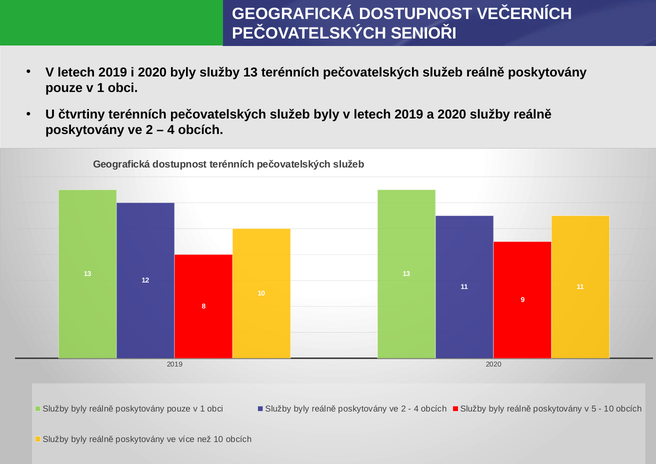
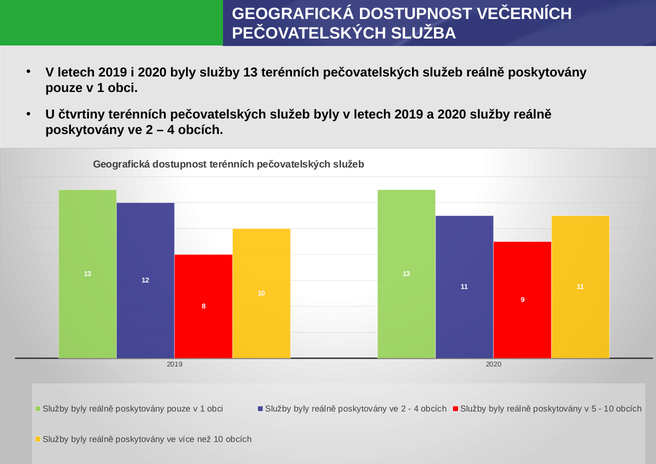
SENIOŘI: SENIOŘI -> SLUŽBA
